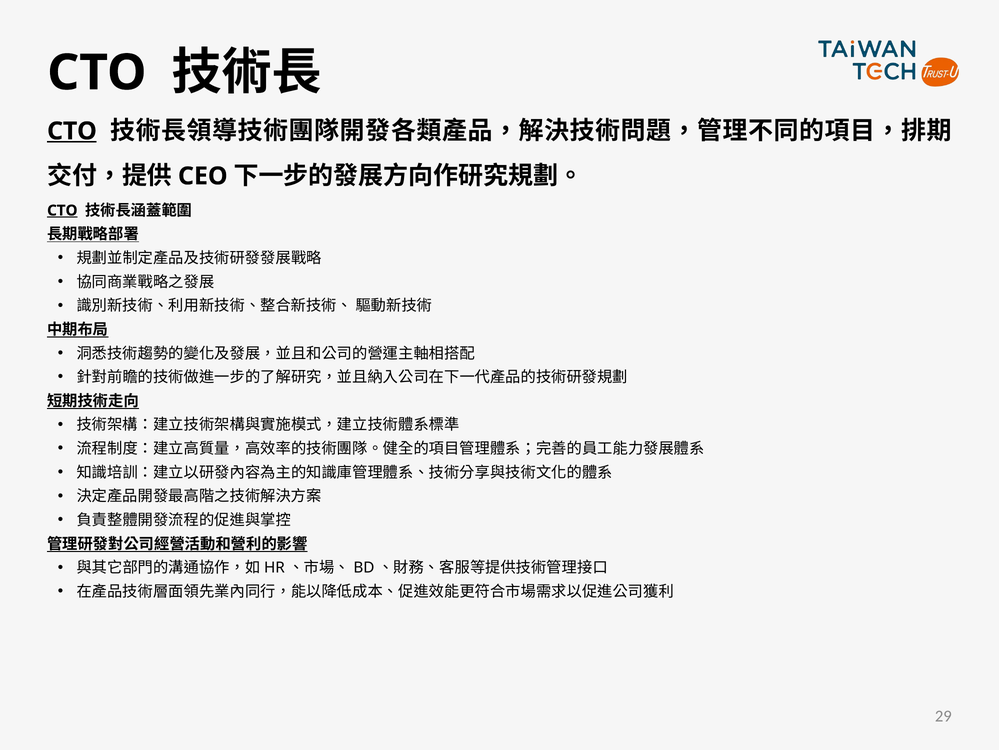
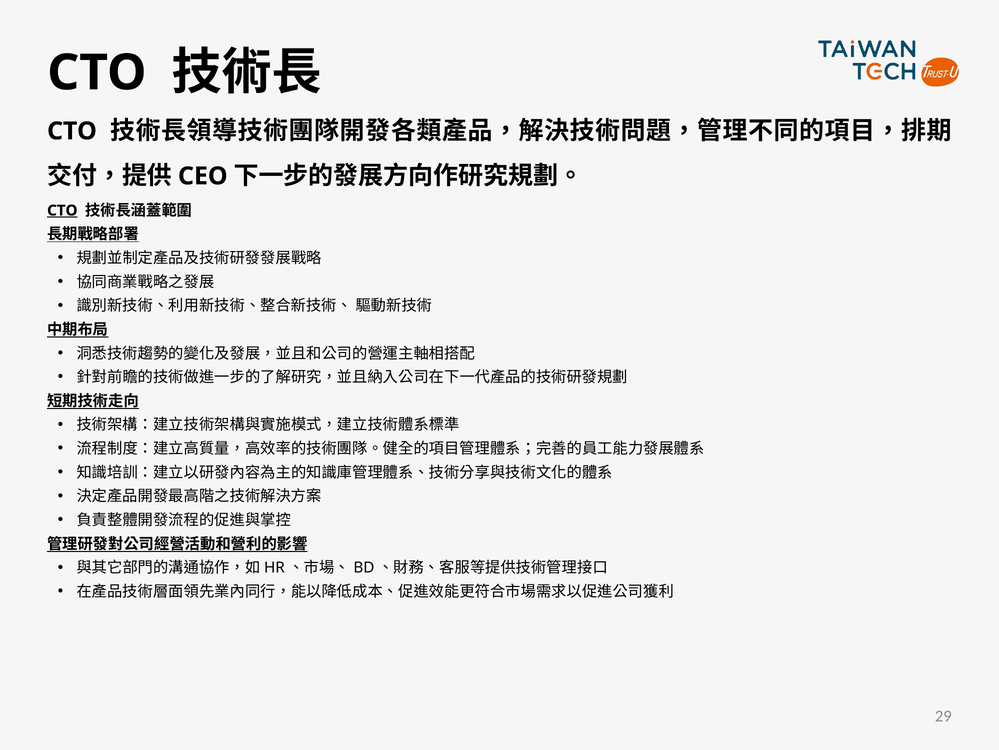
CTO at (72, 131) underline: present -> none
